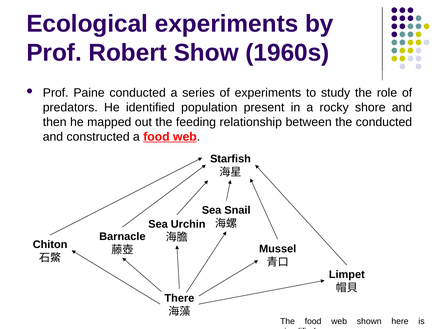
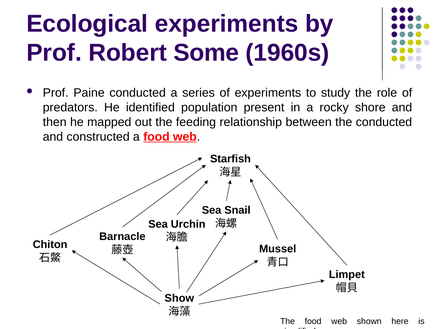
Show: Show -> Some
There: There -> Show
